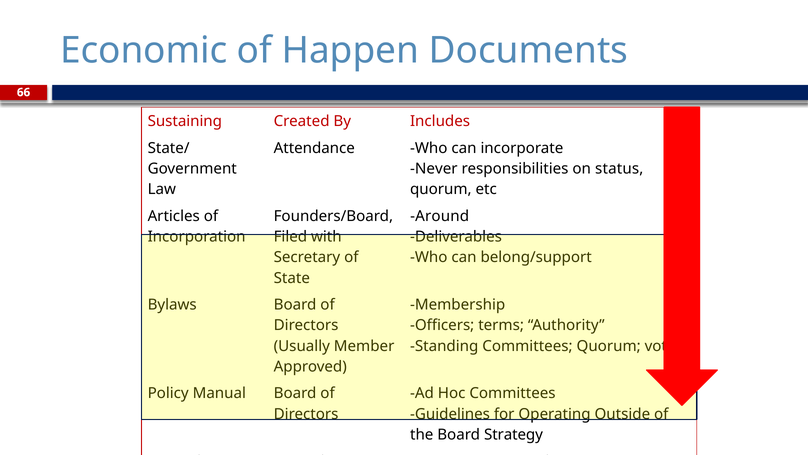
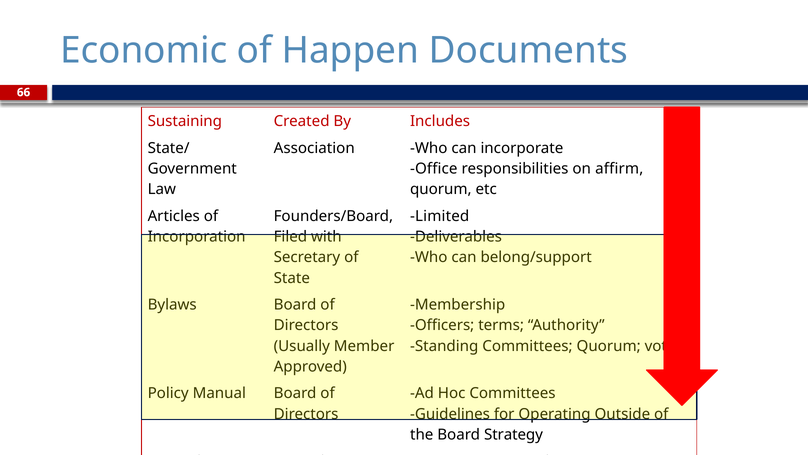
Attendance: Attendance -> Association
Never: Never -> Office
status: status -> affirm
Around: Around -> Limited
